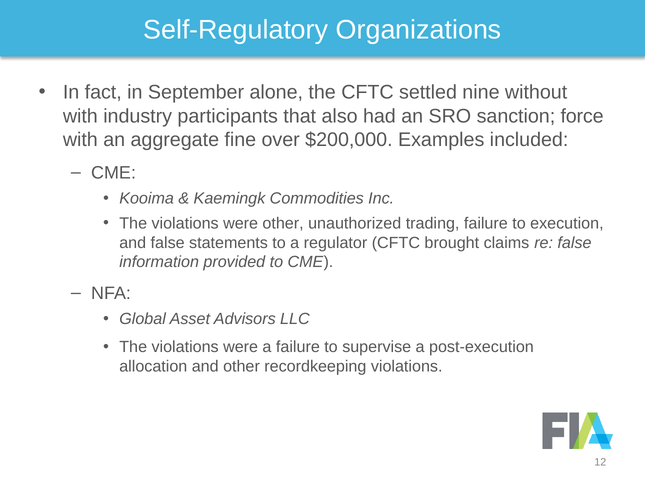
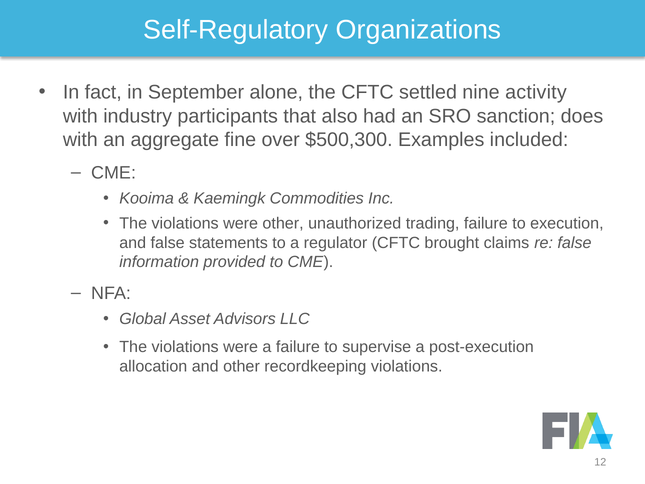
without: without -> activity
force: force -> does
$200,000: $200,000 -> $500,300
